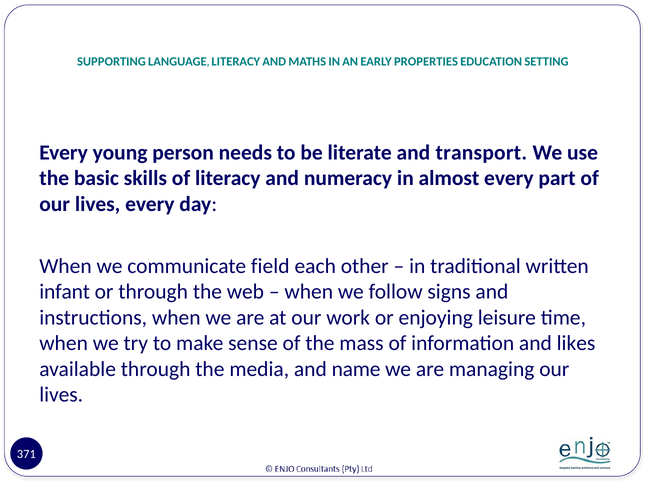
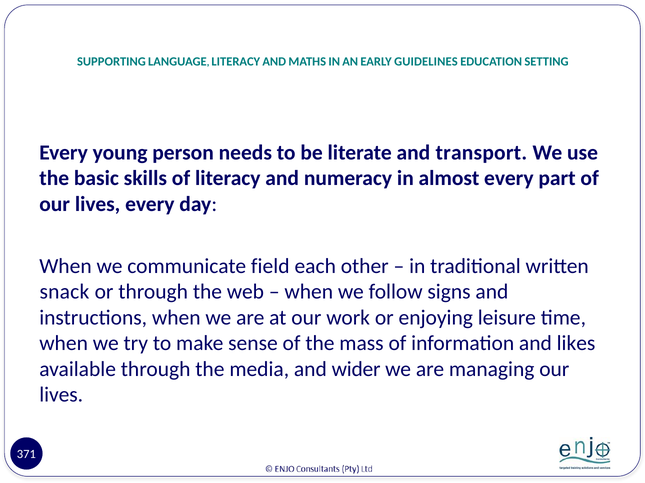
PROPERTIES: PROPERTIES -> GUIDELINES
infant: infant -> snack
name: name -> wider
